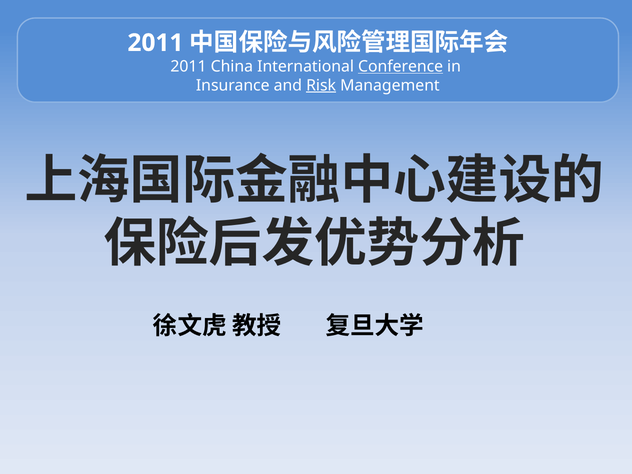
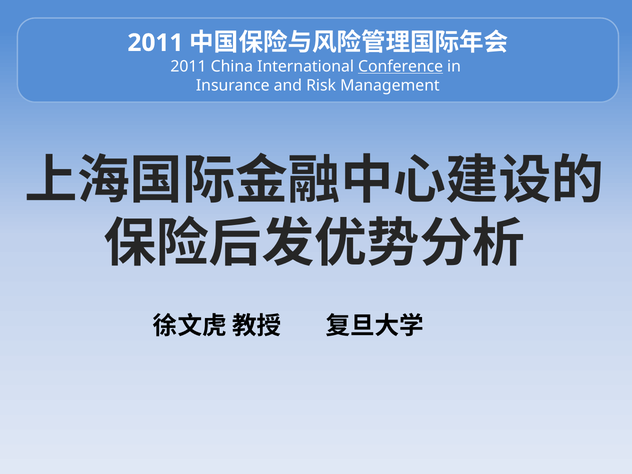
Risk underline: present -> none
